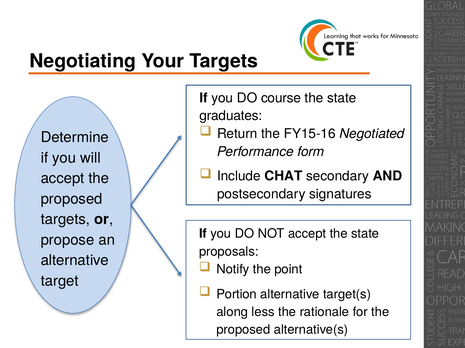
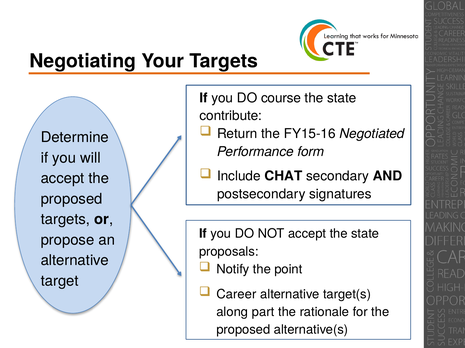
graduates: graduates -> contribute
Portion: Portion -> Career
less: less -> part
